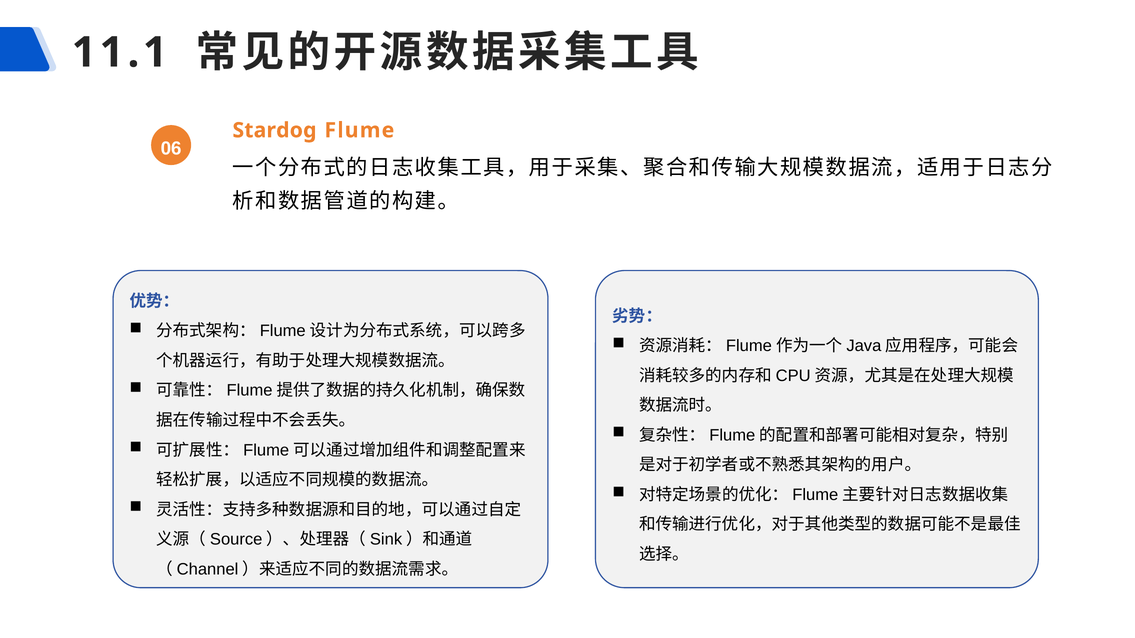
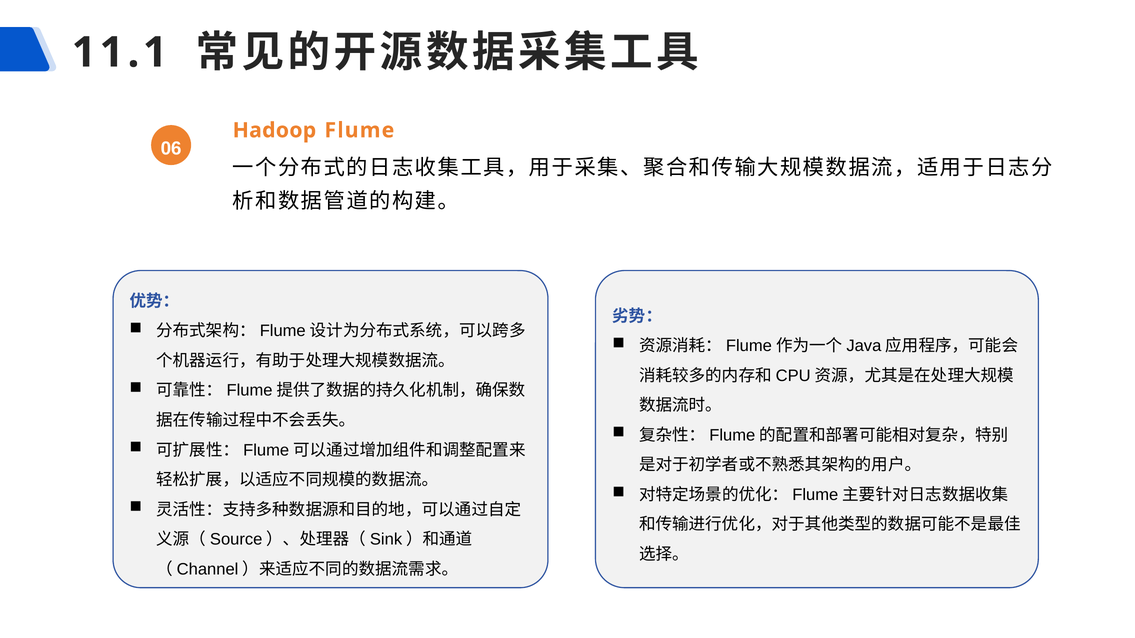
Stardog: Stardog -> Hadoop
